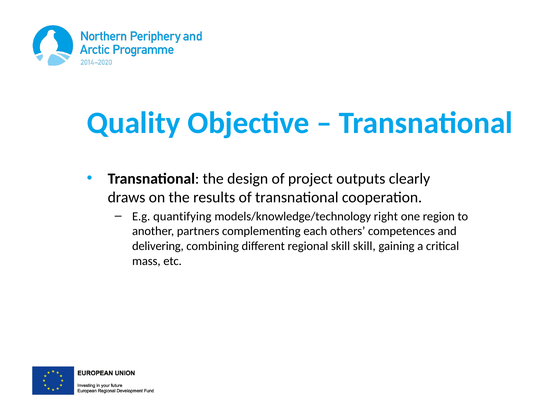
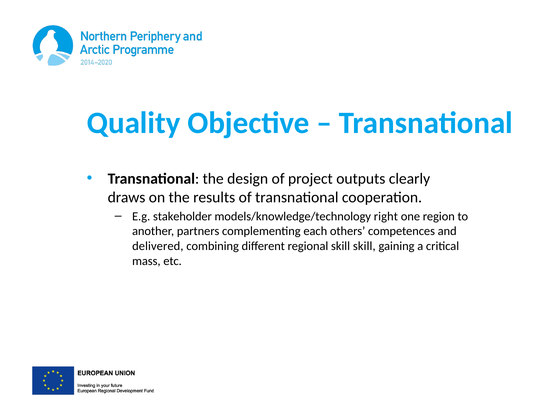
quantifying: quantifying -> stakeholder
delivering: delivering -> delivered
